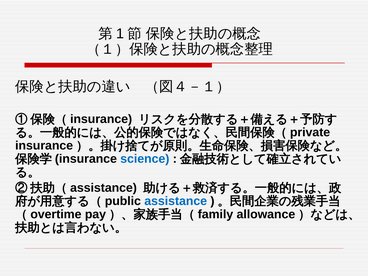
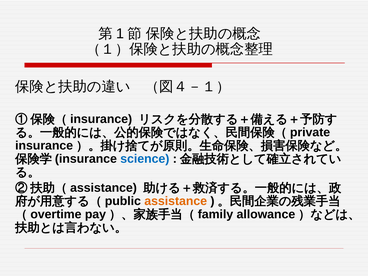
assistance at (176, 201) colour: blue -> orange
